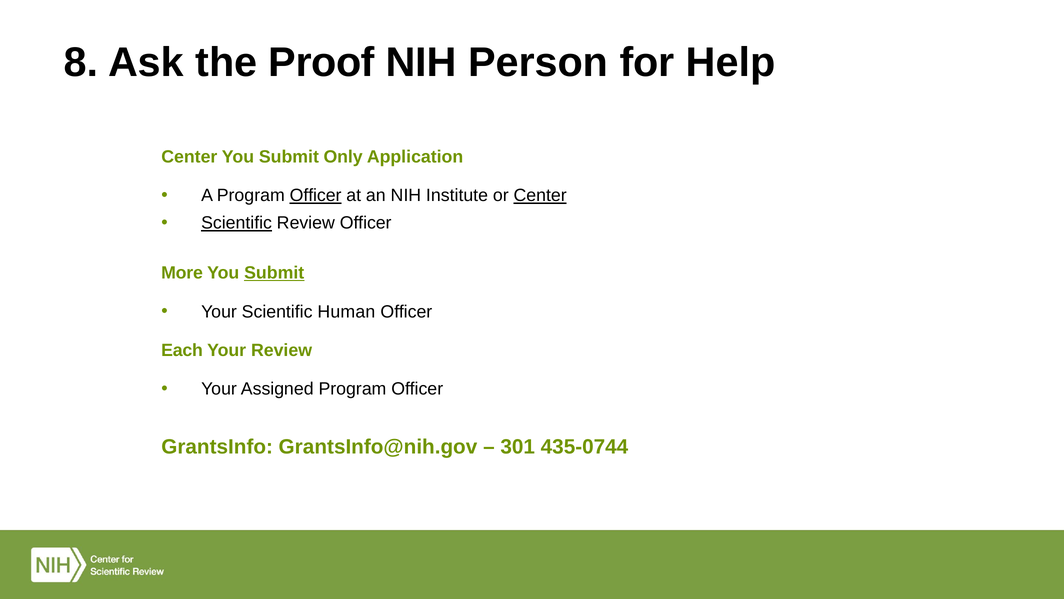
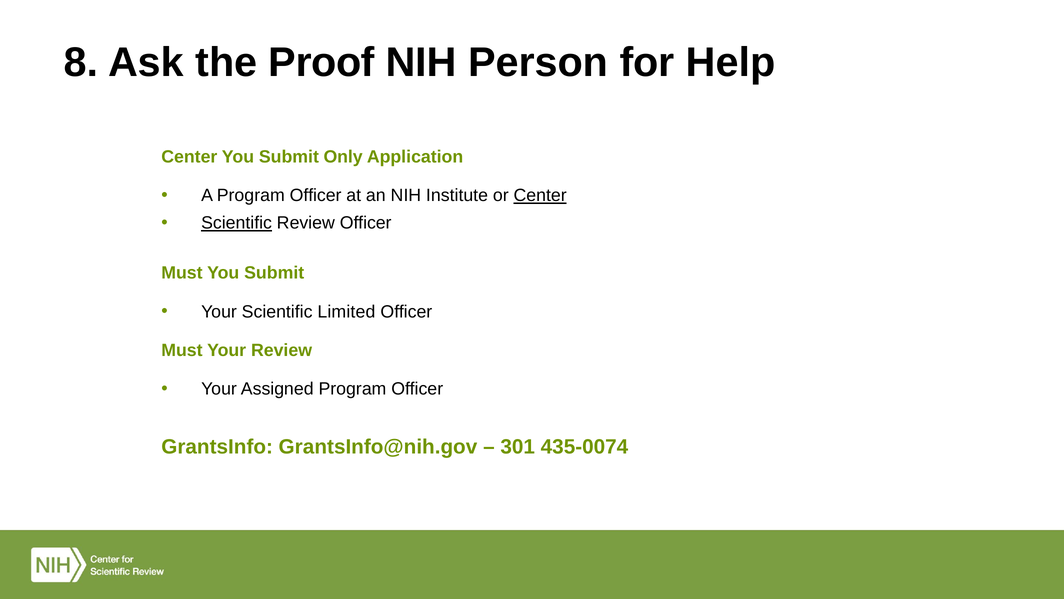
Officer at (316, 195) underline: present -> none
More at (182, 273): More -> Must
Submit at (274, 273) underline: present -> none
Human: Human -> Limited
Each at (182, 350): Each -> Must
435-0744: 435-0744 -> 435-0074
